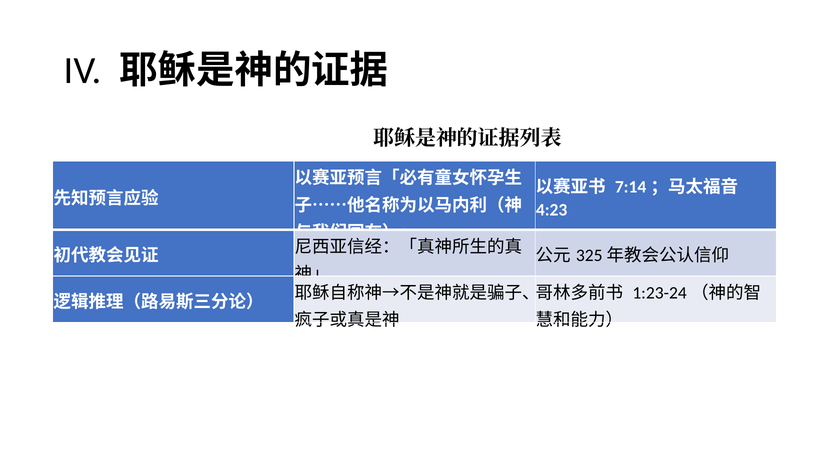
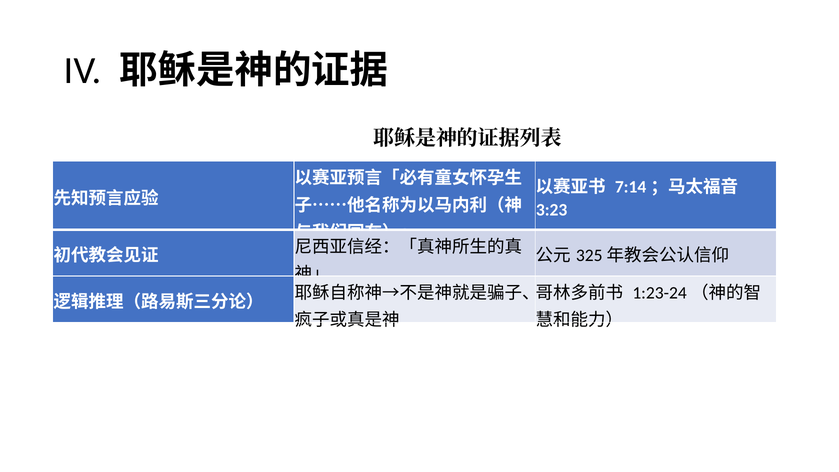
4:23: 4:23 -> 3:23
